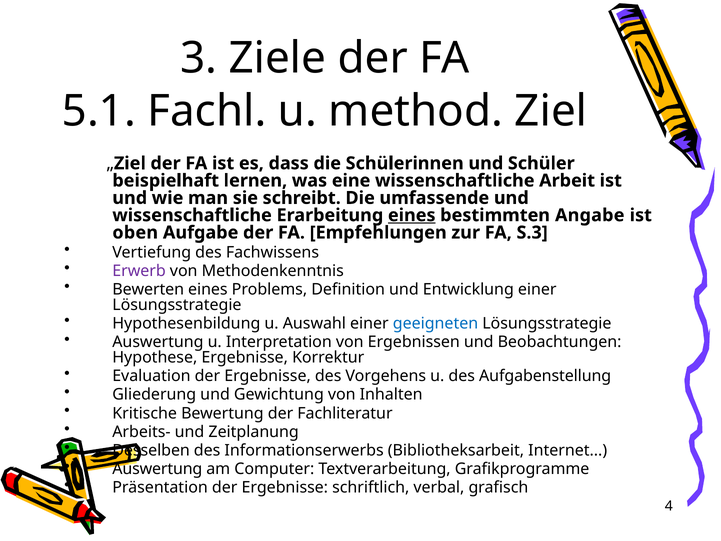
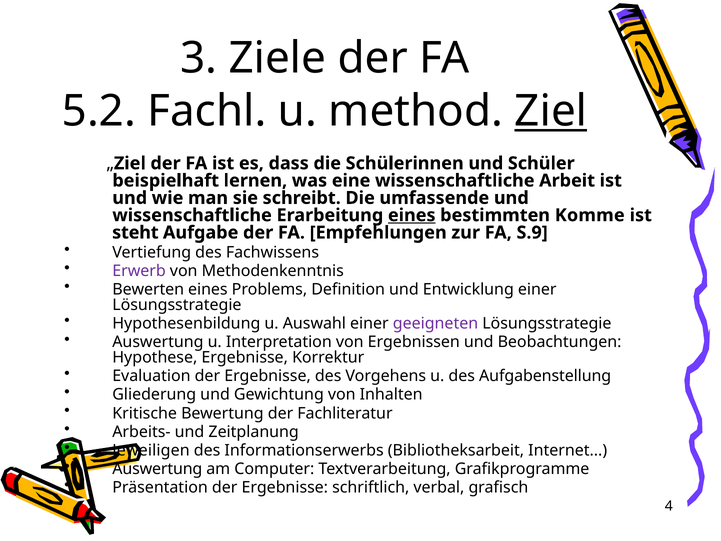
5.1: 5.1 -> 5.2
Ziel at (551, 111) underline: none -> present
Angabe: Angabe -> Komme
oben: oben -> steht
S.3: S.3 -> S.9
geeigneten colour: blue -> purple
Desselben: Desselben -> Jeweiligen
